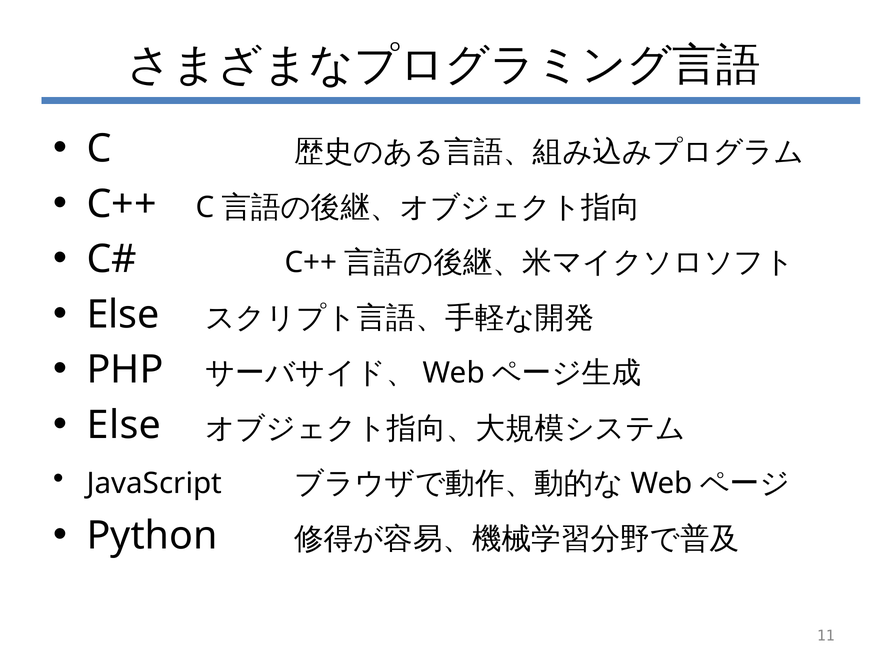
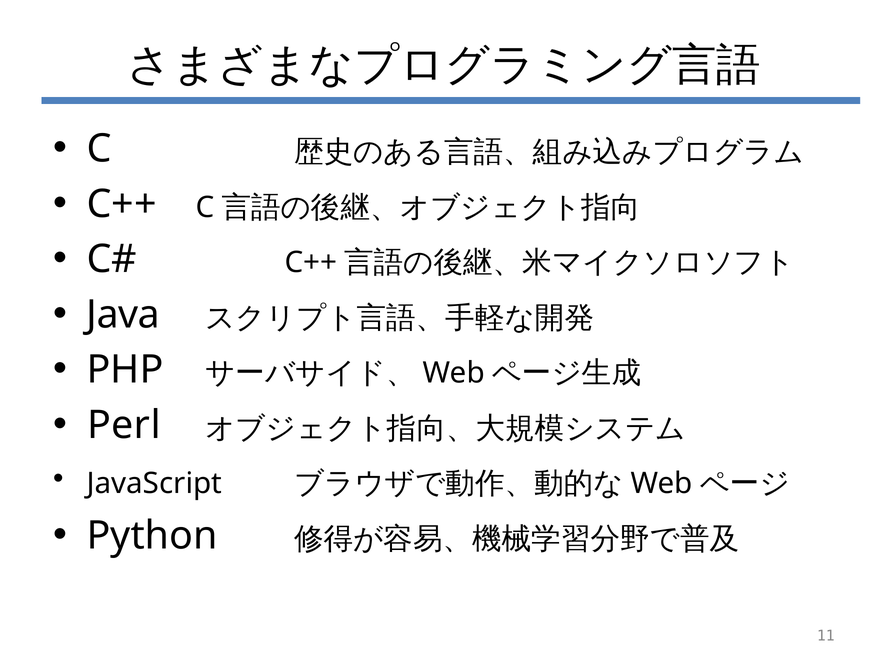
Else at (123, 315): Else -> Java
Else at (124, 425): Else -> Perl
